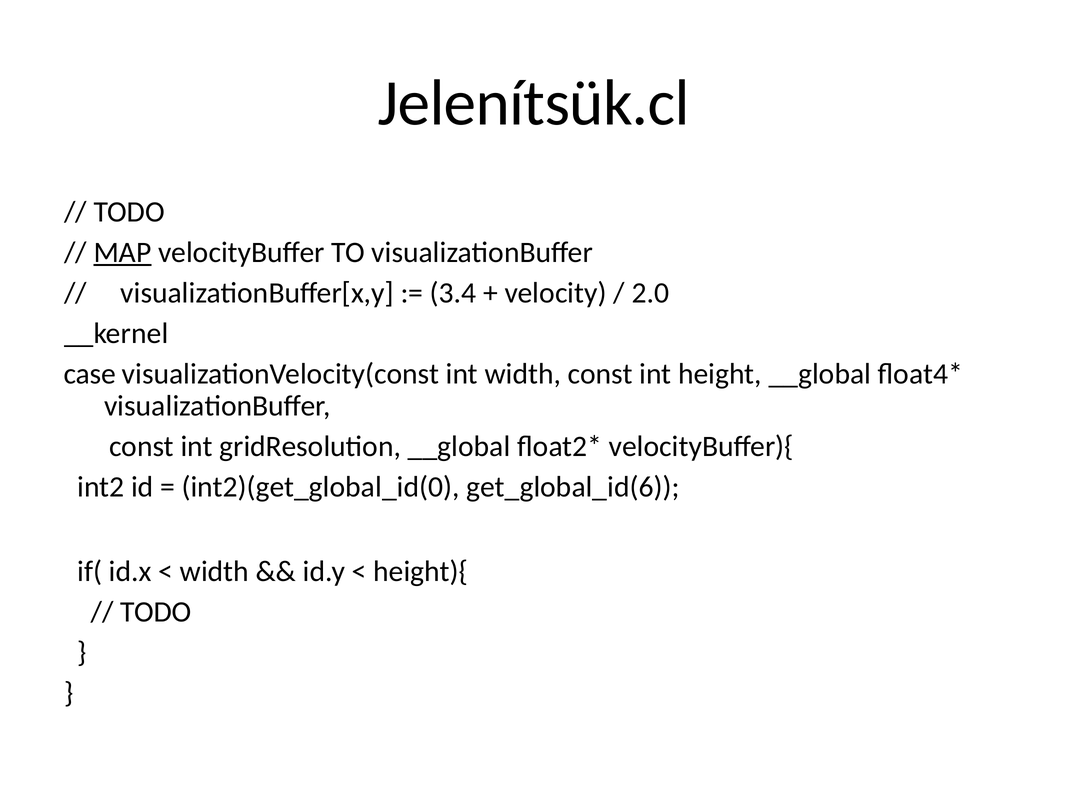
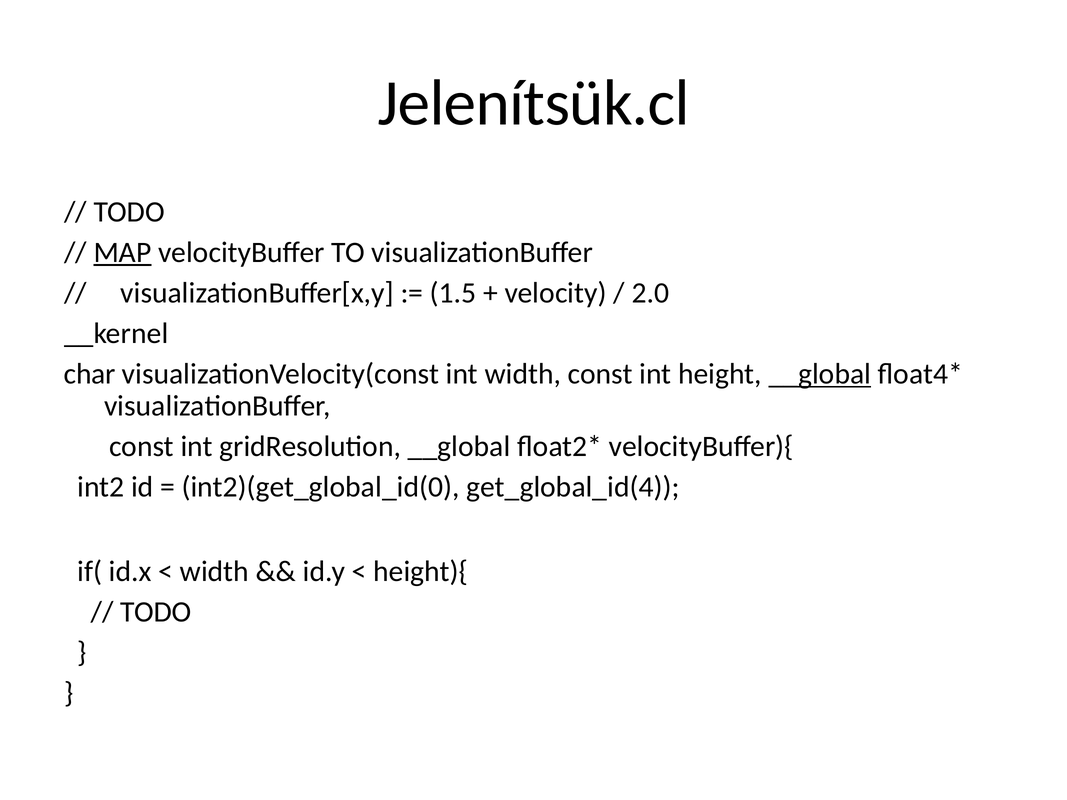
3.4: 3.4 -> 1.5
case: case -> char
__global at (820, 374) underline: none -> present
get_global_id(6: get_global_id(6 -> get_global_id(4
